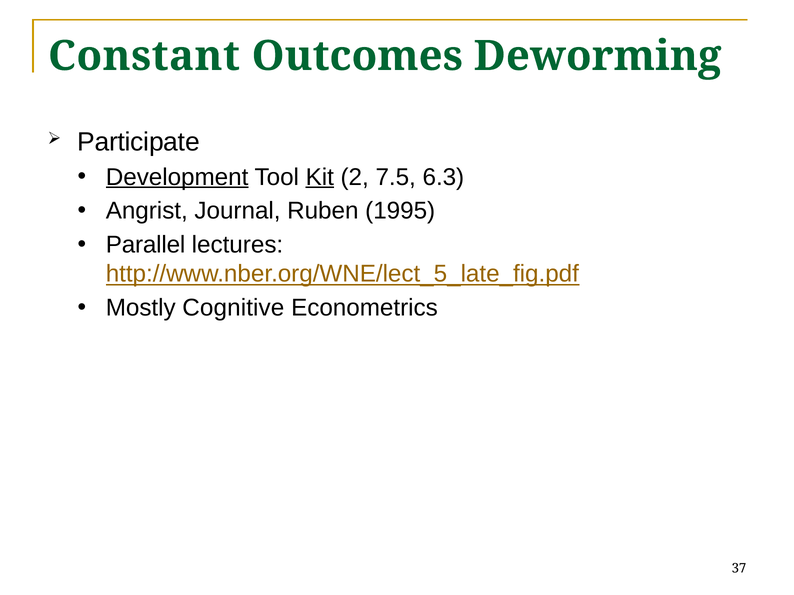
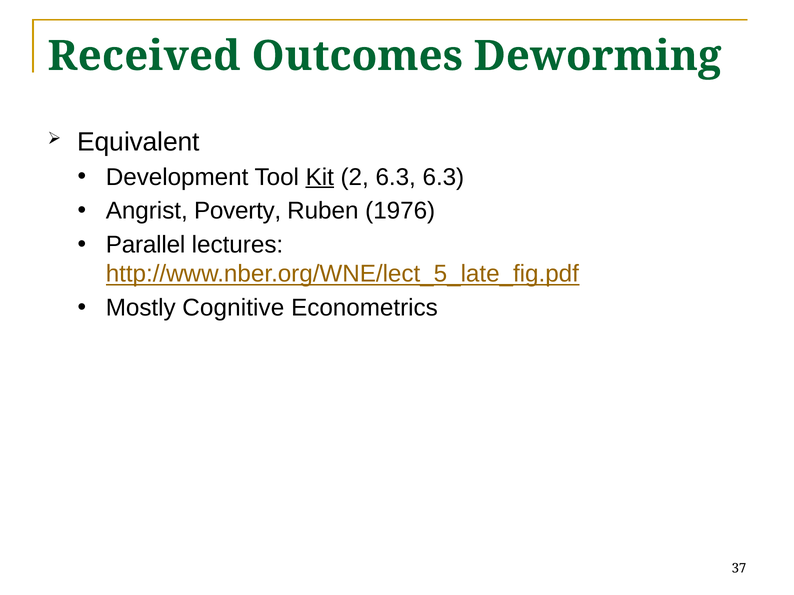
Constant: Constant -> Received
Participate: Participate -> Equivalent
Development underline: present -> none
2 7.5: 7.5 -> 6.3
Journal: Journal -> Poverty
1995: 1995 -> 1976
